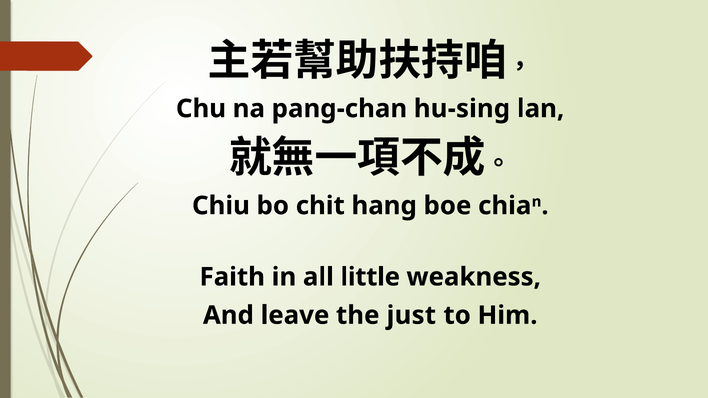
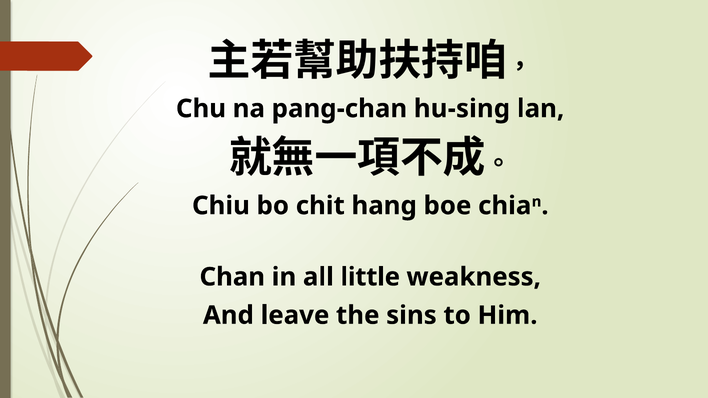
Faith: Faith -> Chan
just: just -> sins
